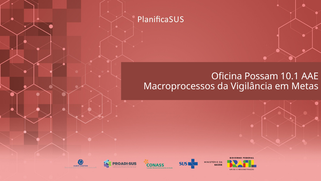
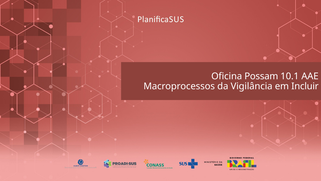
Metas: Metas -> Incluir
